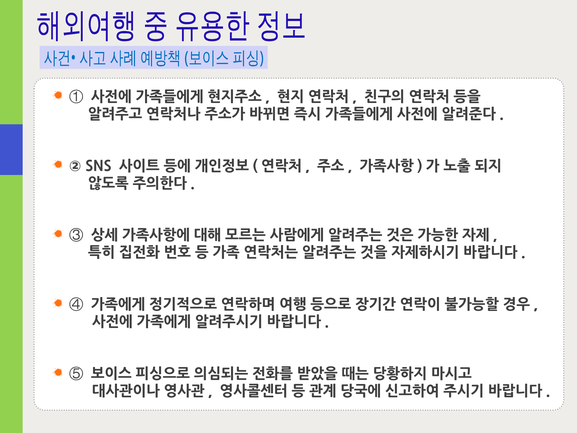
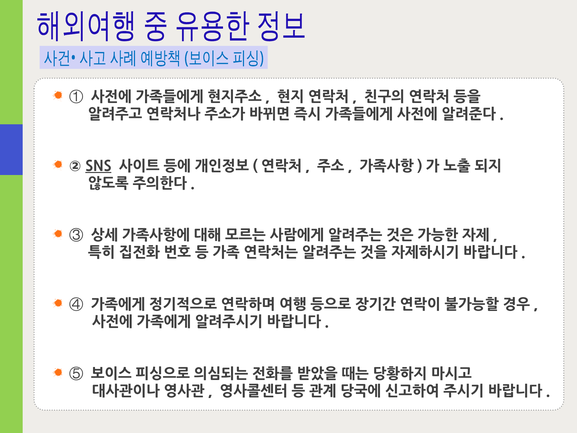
SNS underline: none -> present
